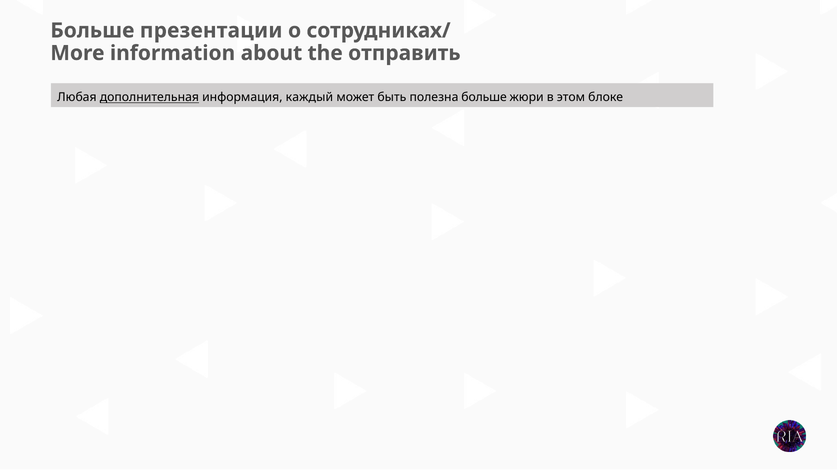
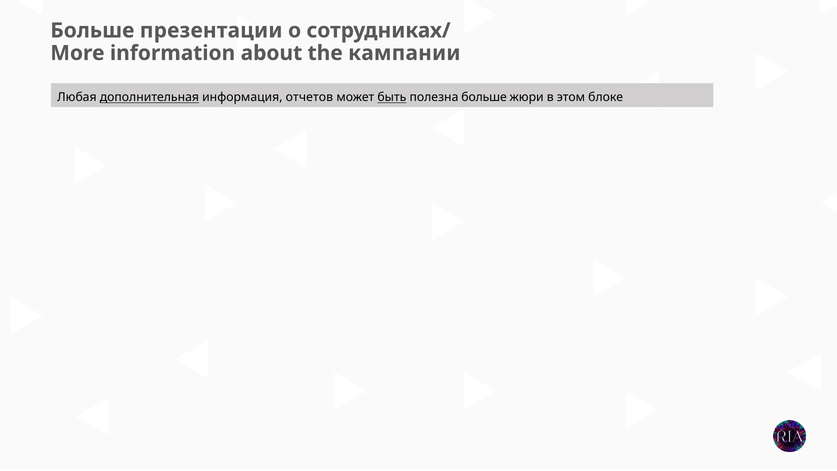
отправить: отправить -> кампании
каждый: каждый -> отчетов
быть underline: none -> present
